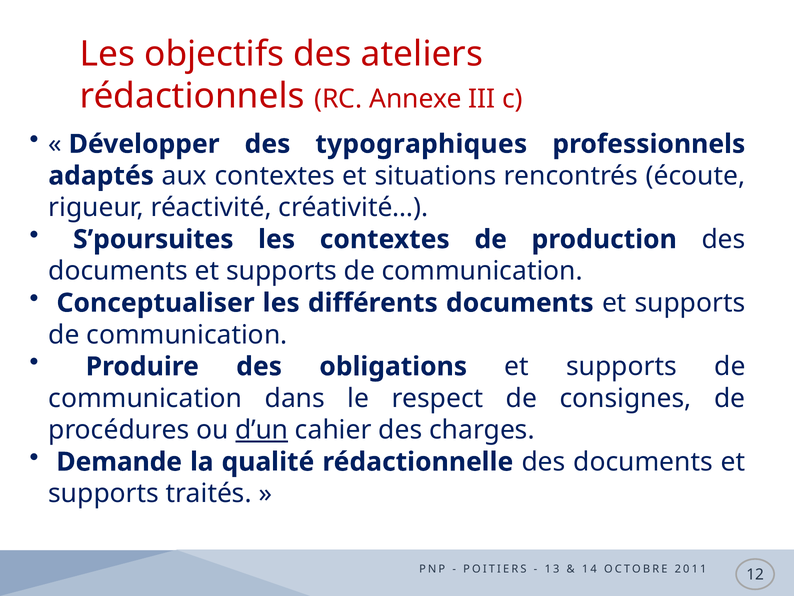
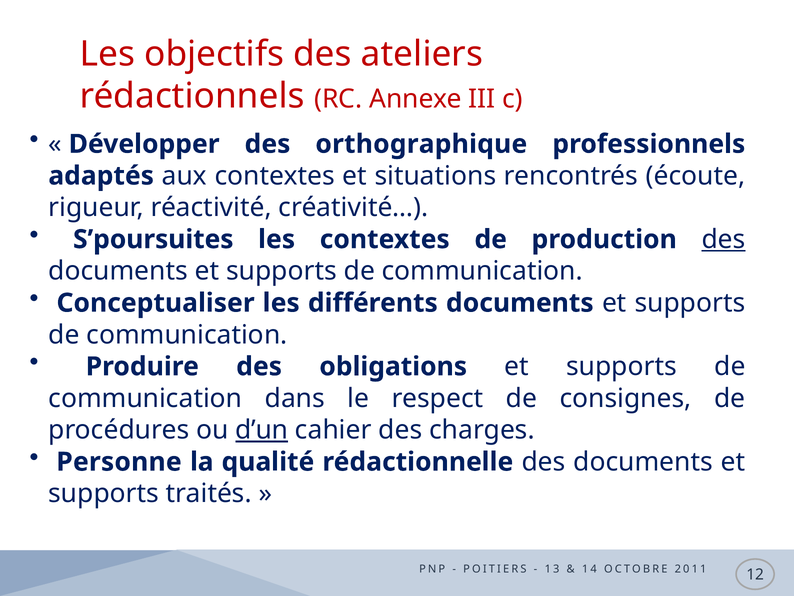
typographiques: typographiques -> orthographique
des at (724, 239) underline: none -> present
Demande: Demande -> Personne
